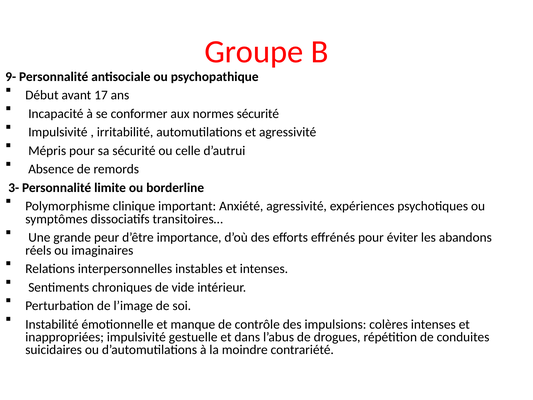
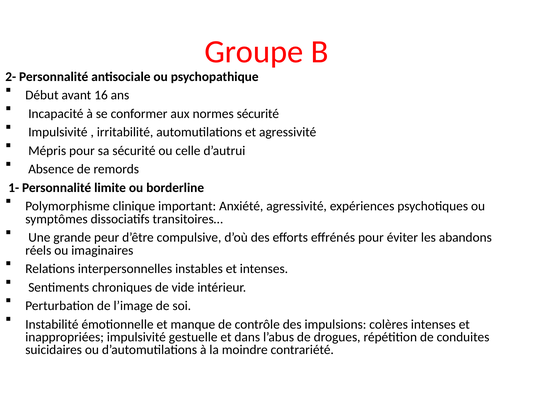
9-: 9- -> 2-
17: 17 -> 16
3-: 3- -> 1-
importance: importance -> compulsive
